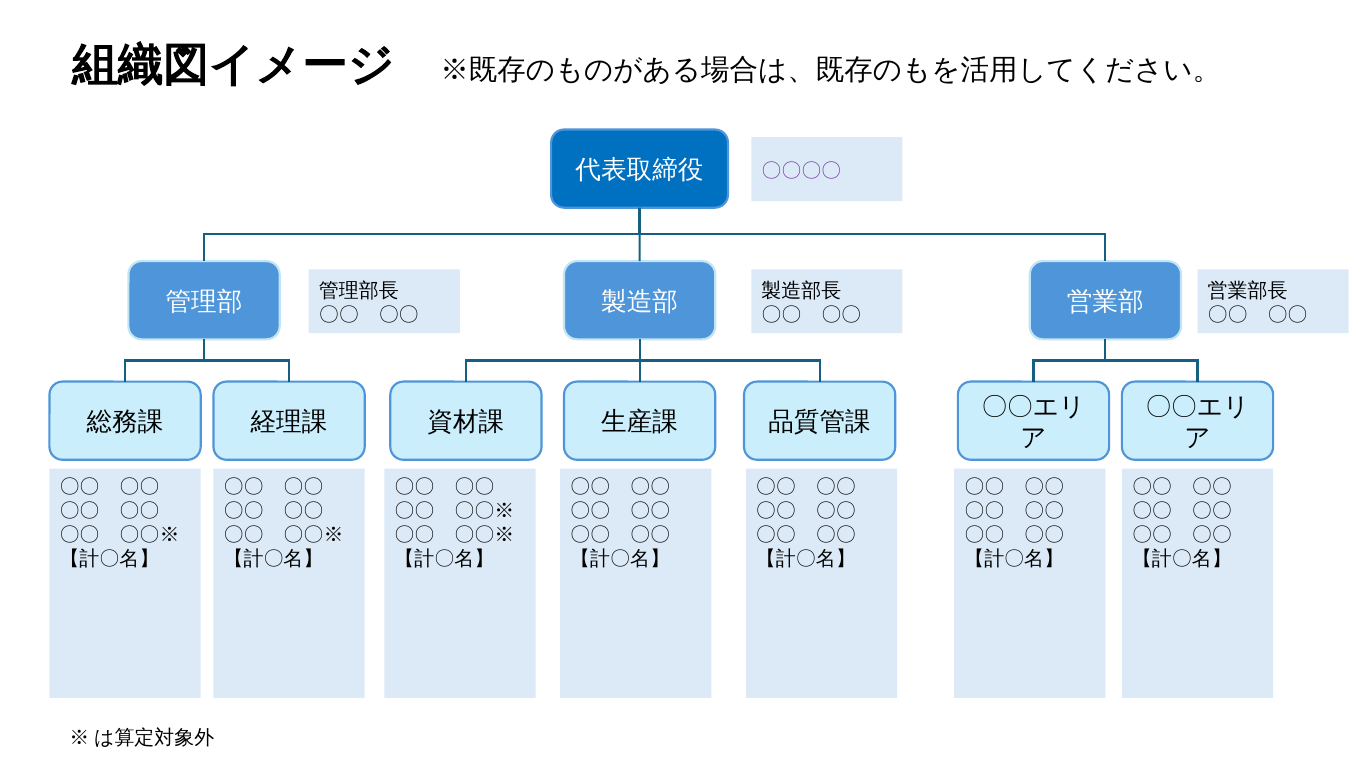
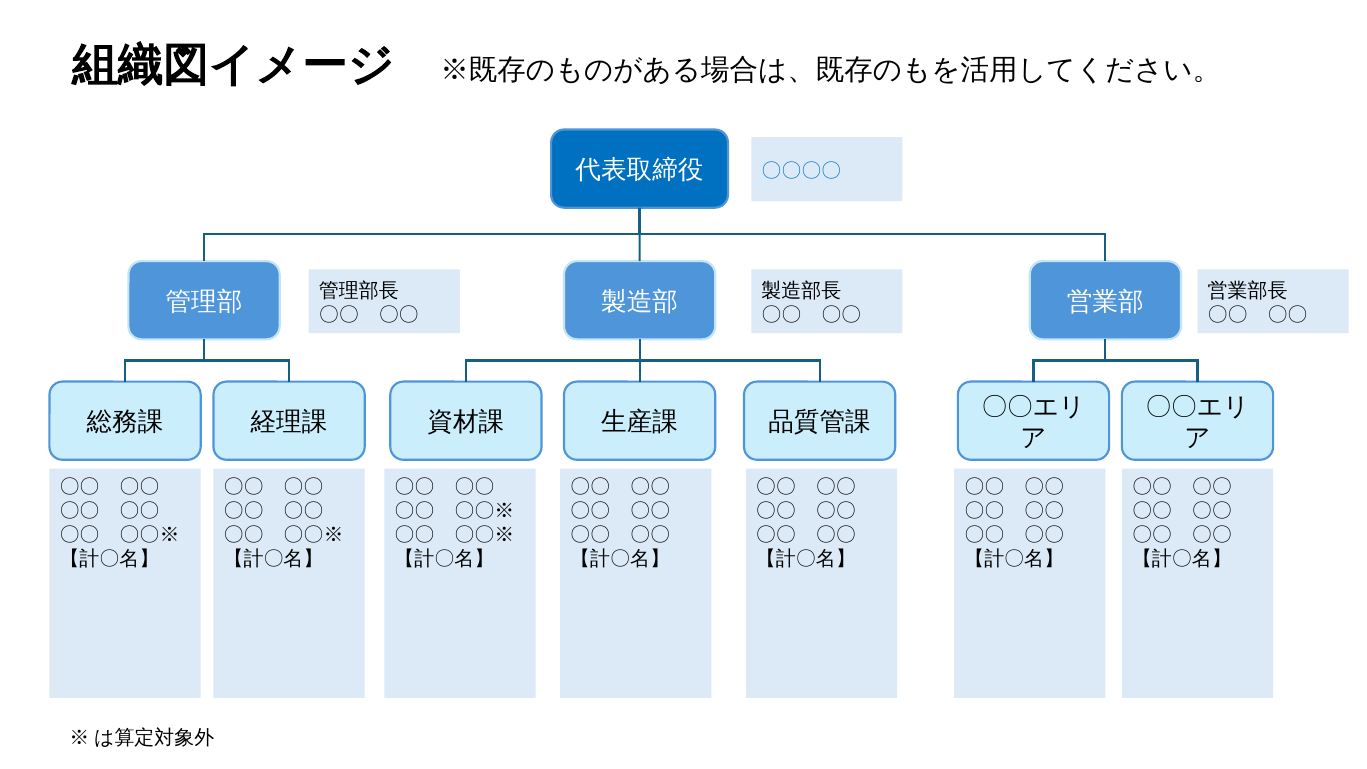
〇〇〇〇 colour: purple -> blue
